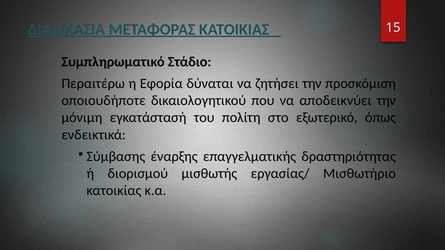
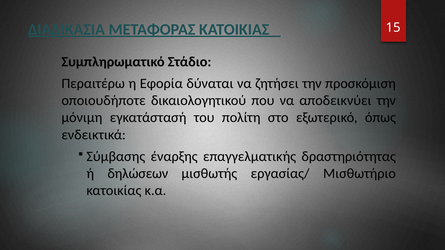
διορισμού: διορισμού -> δηλώσεων
